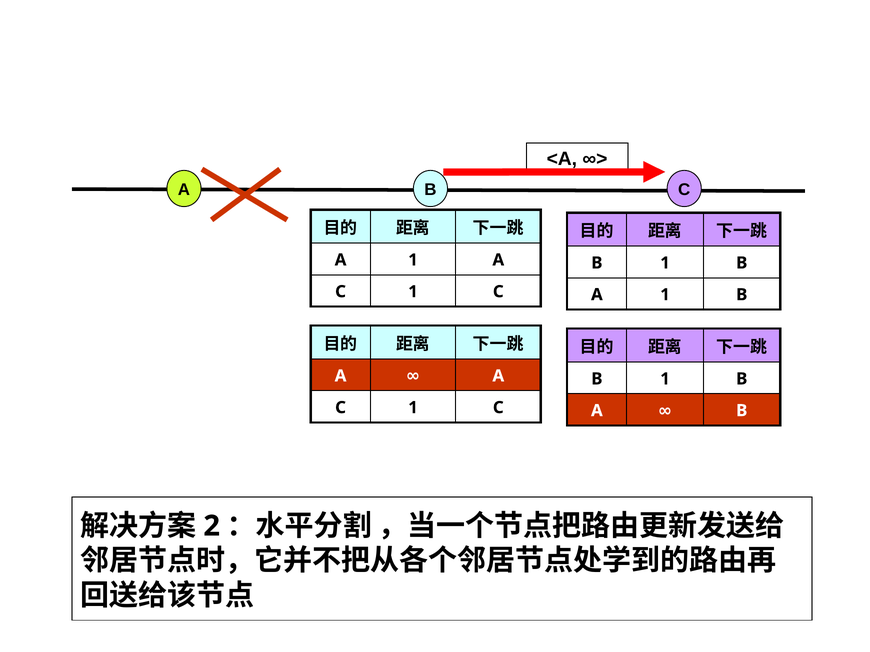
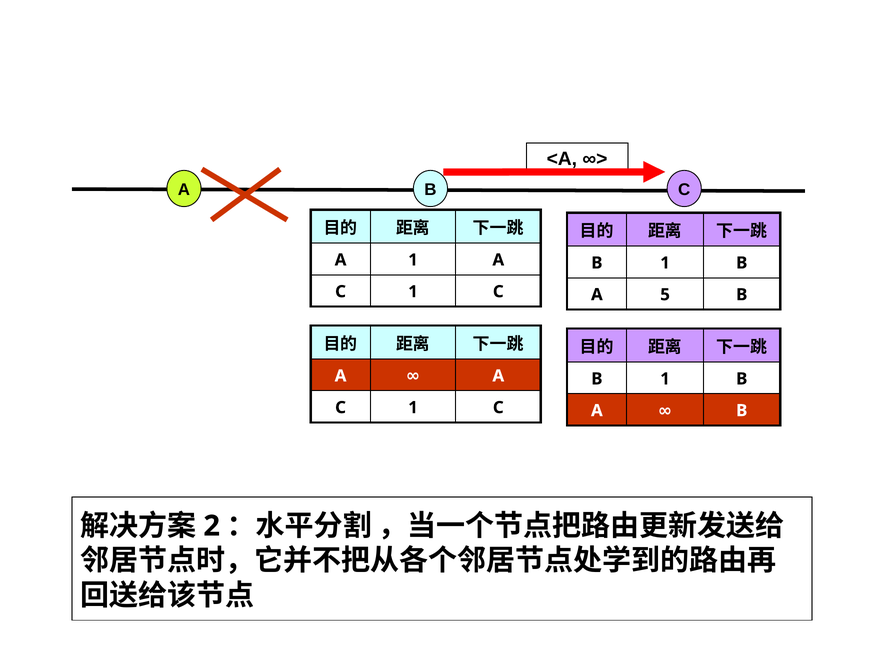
1 at (665, 295): 1 -> 5
